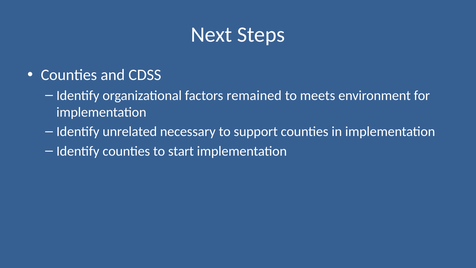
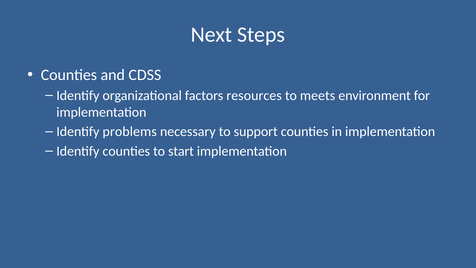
remained: remained -> resources
unrelated: unrelated -> problems
